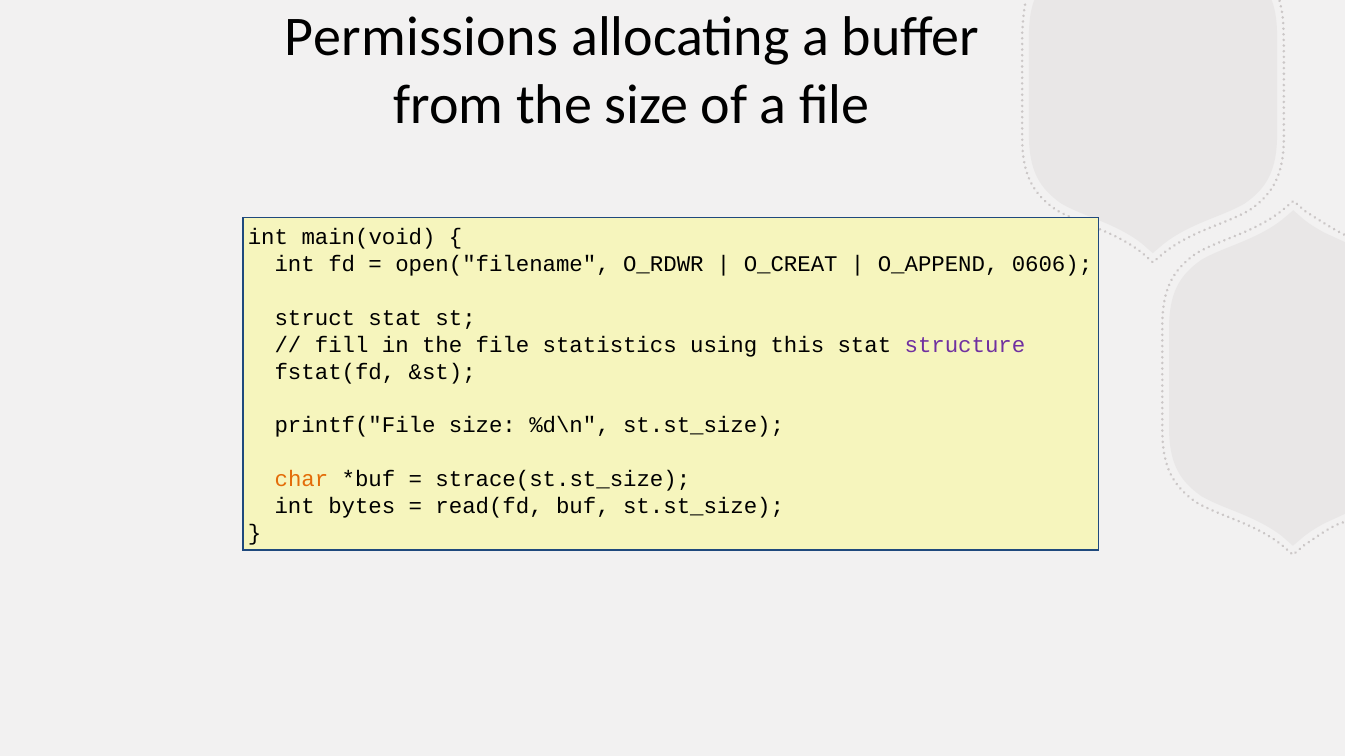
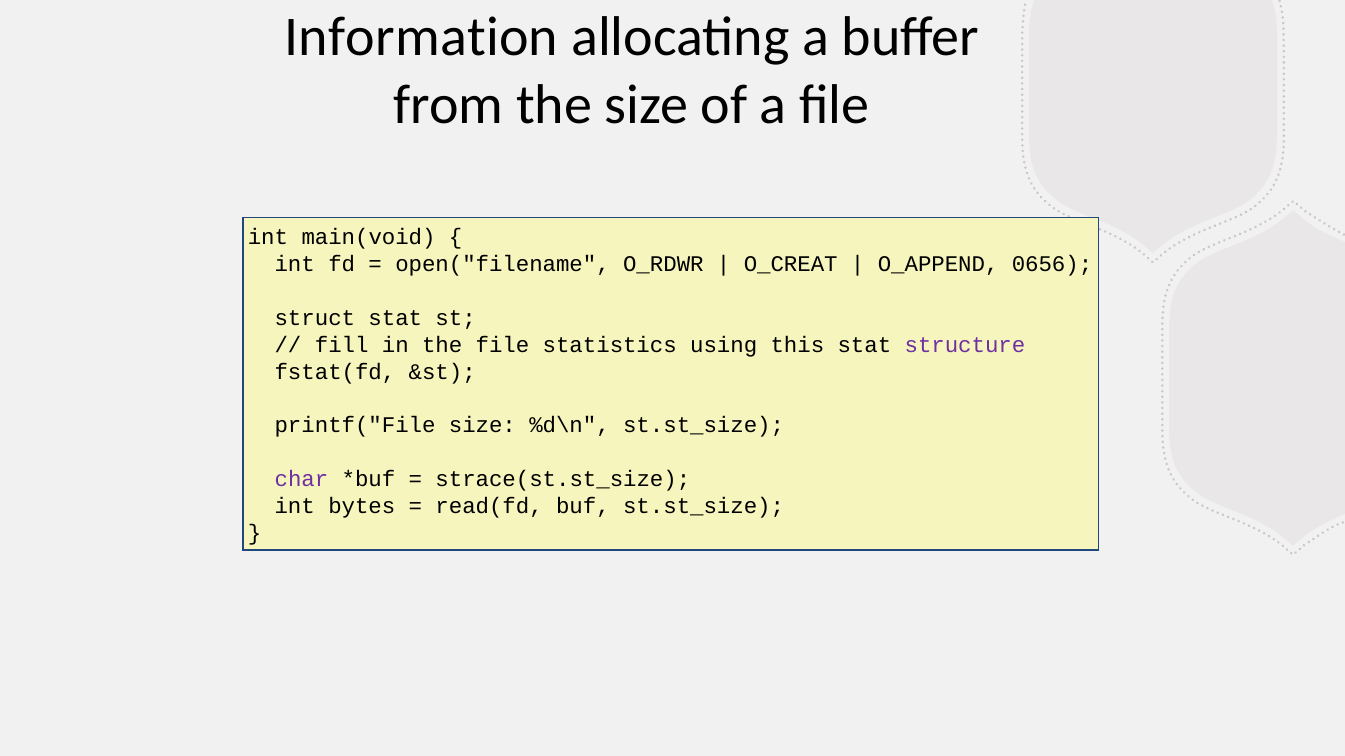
Permissions: Permissions -> Information
0606: 0606 -> 0656
char colour: orange -> purple
